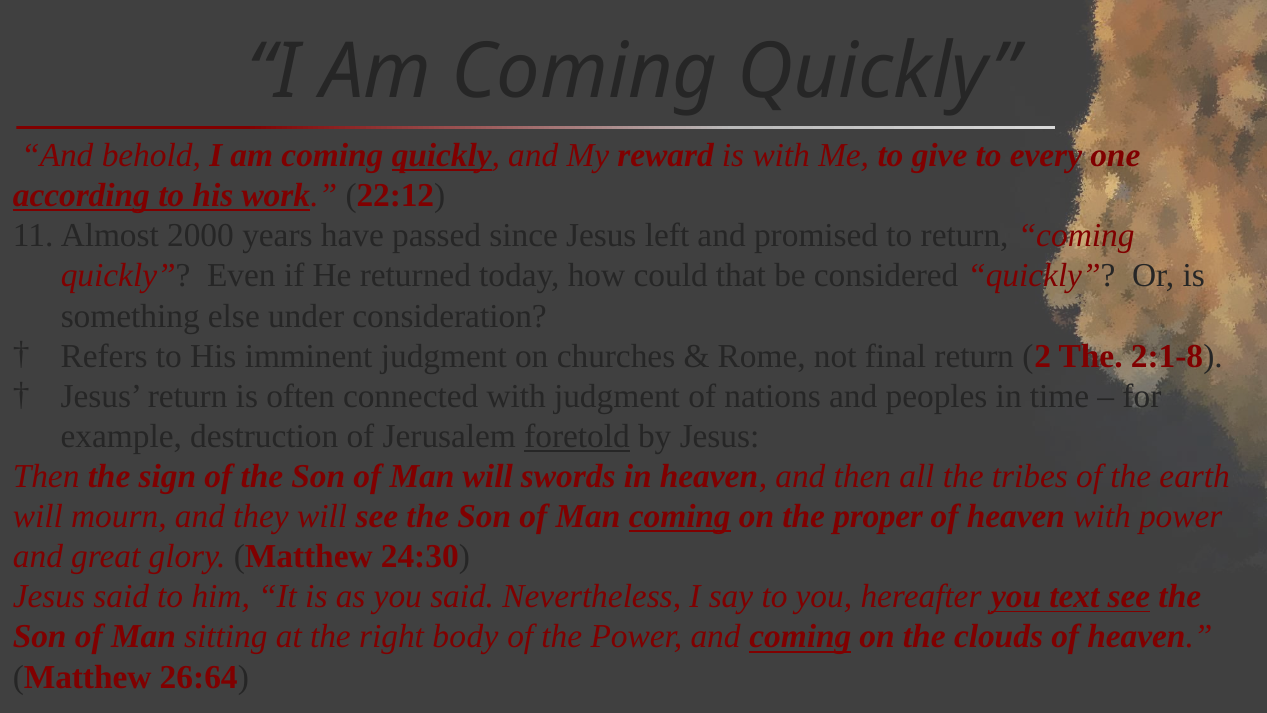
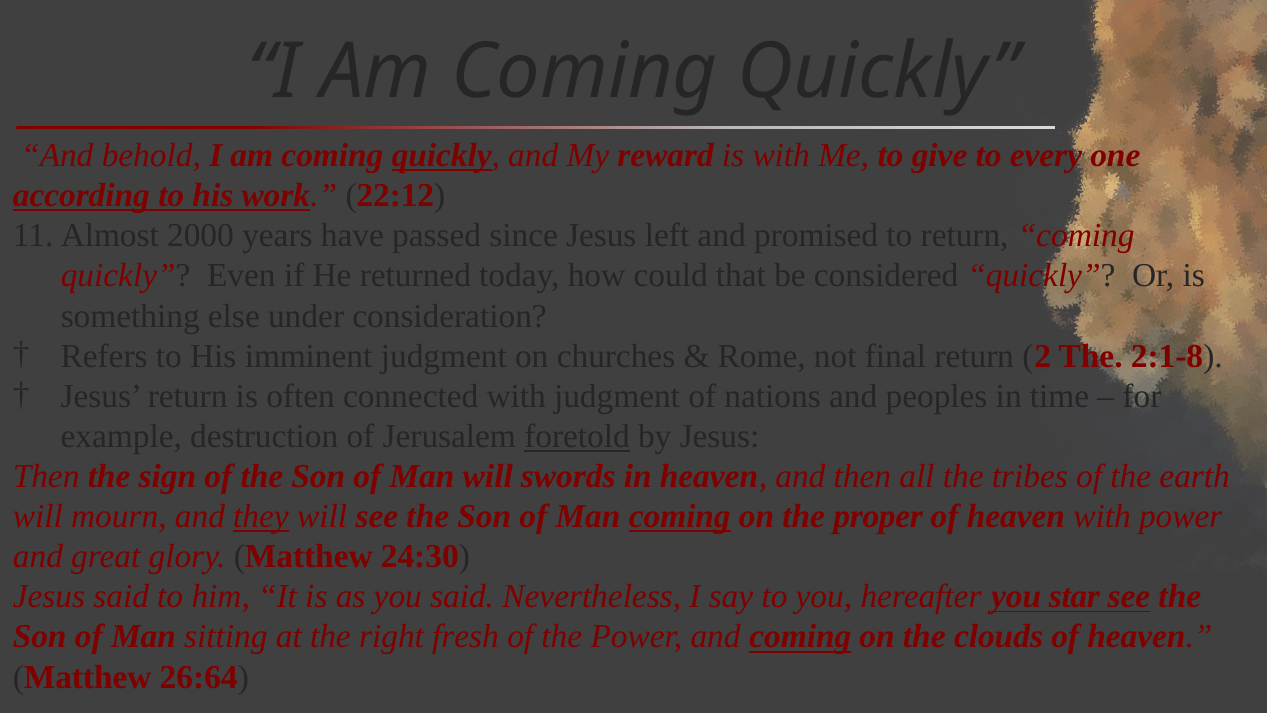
they underline: none -> present
text: text -> star
body: body -> fresh
